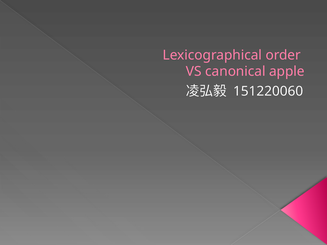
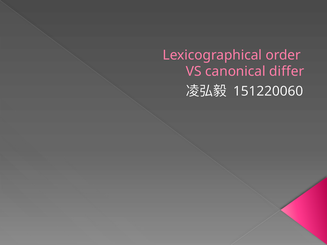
apple: apple -> differ
